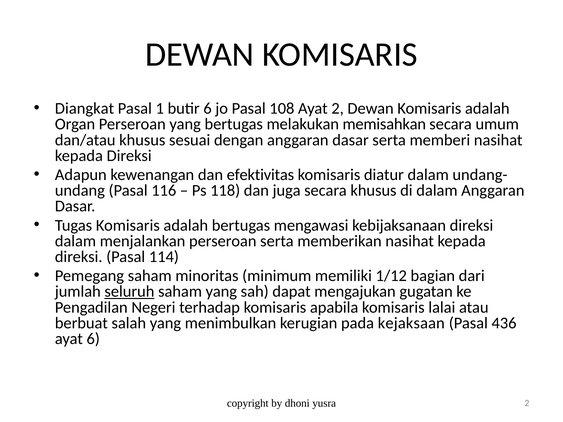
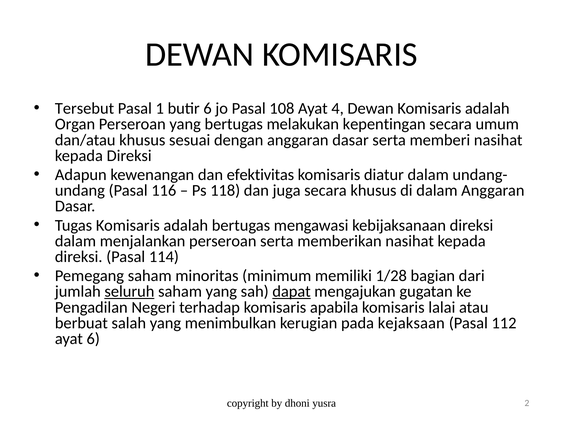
Diangkat: Diangkat -> Tersebut
Ayat 2: 2 -> 4
memisahkan: memisahkan -> kepentingan
1/12: 1/12 -> 1/28
dapat underline: none -> present
436: 436 -> 112
